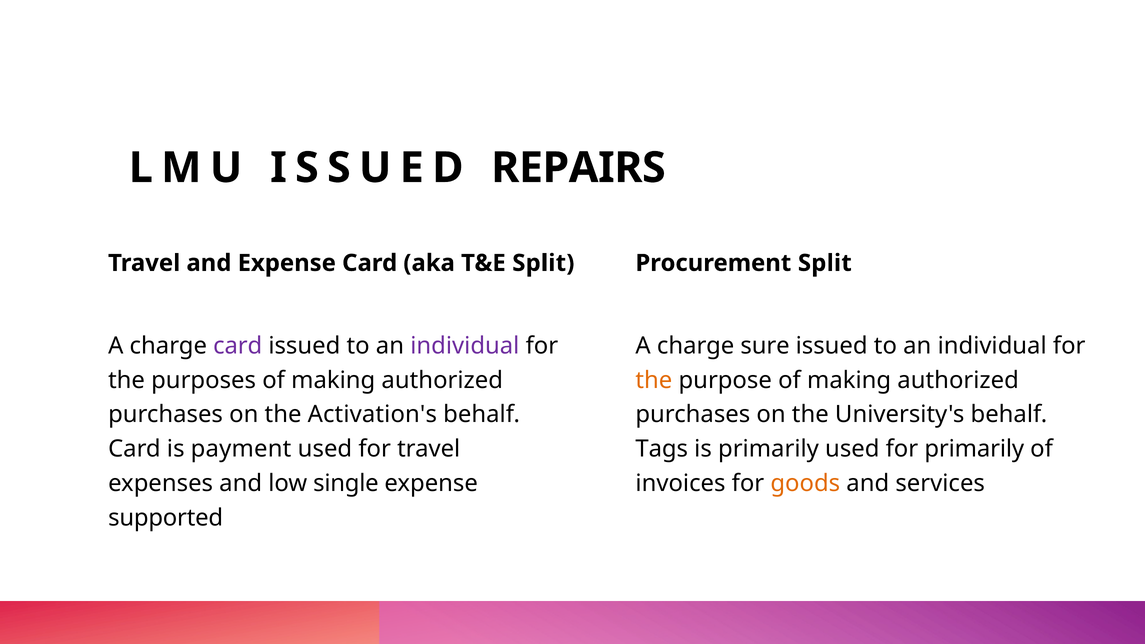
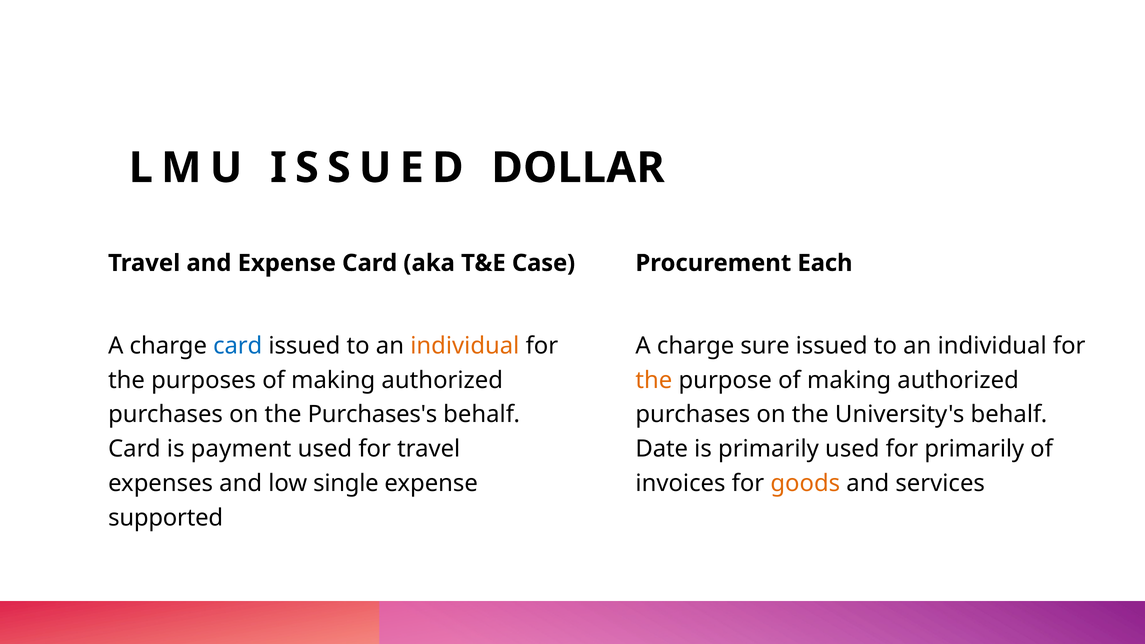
REPAIRS: REPAIRS -> DOLLAR
T&E Split: Split -> Case
Procurement Split: Split -> Each
card at (238, 346) colour: purple -> blue
individual at (465, 346) colour: purple -> orange
Activation's: Activation's -> Purchases's
Tags: Tags -> Date
